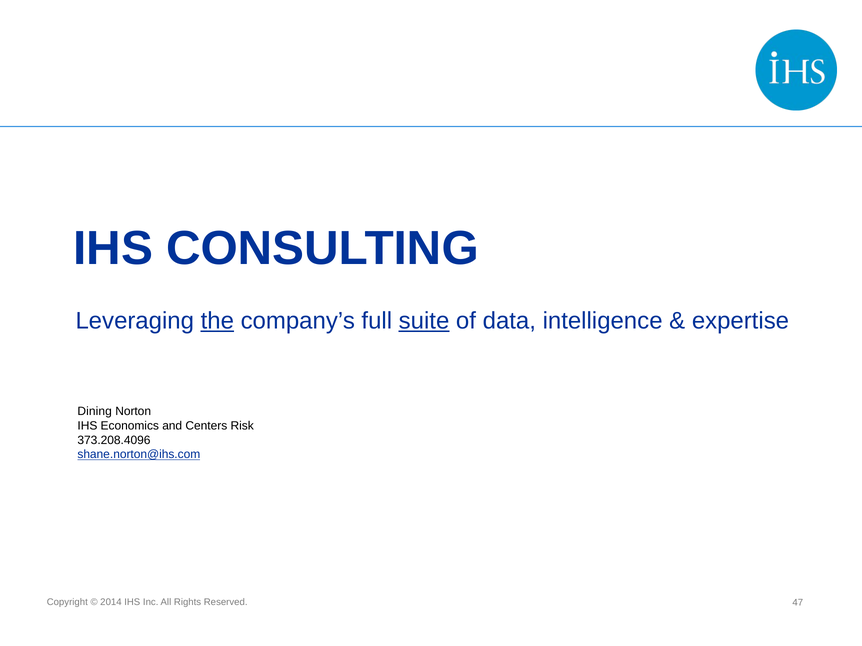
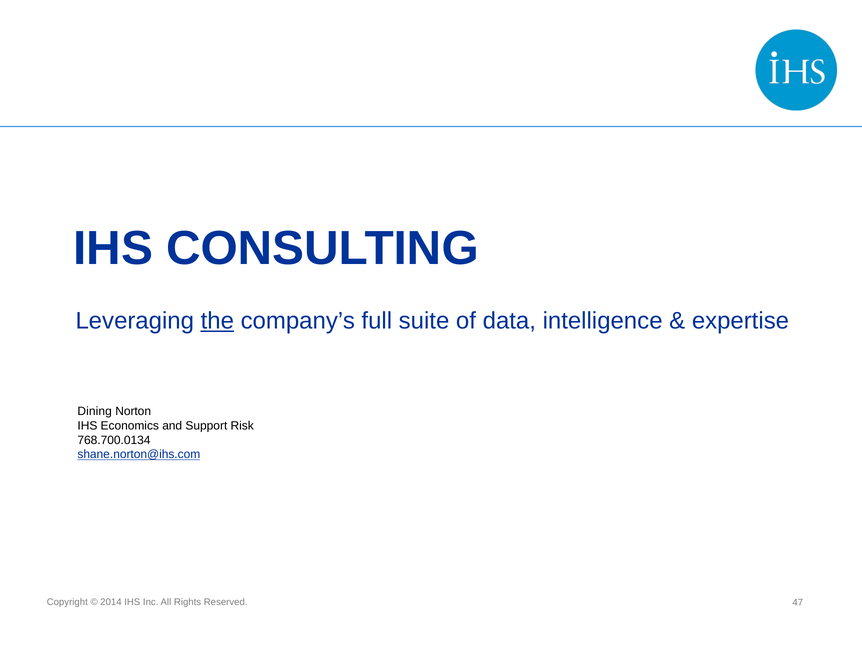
suite underline: present -> none
Centers: Centers -> Support
373.208.4096: 373.208.4096 -> 768.700.0134
